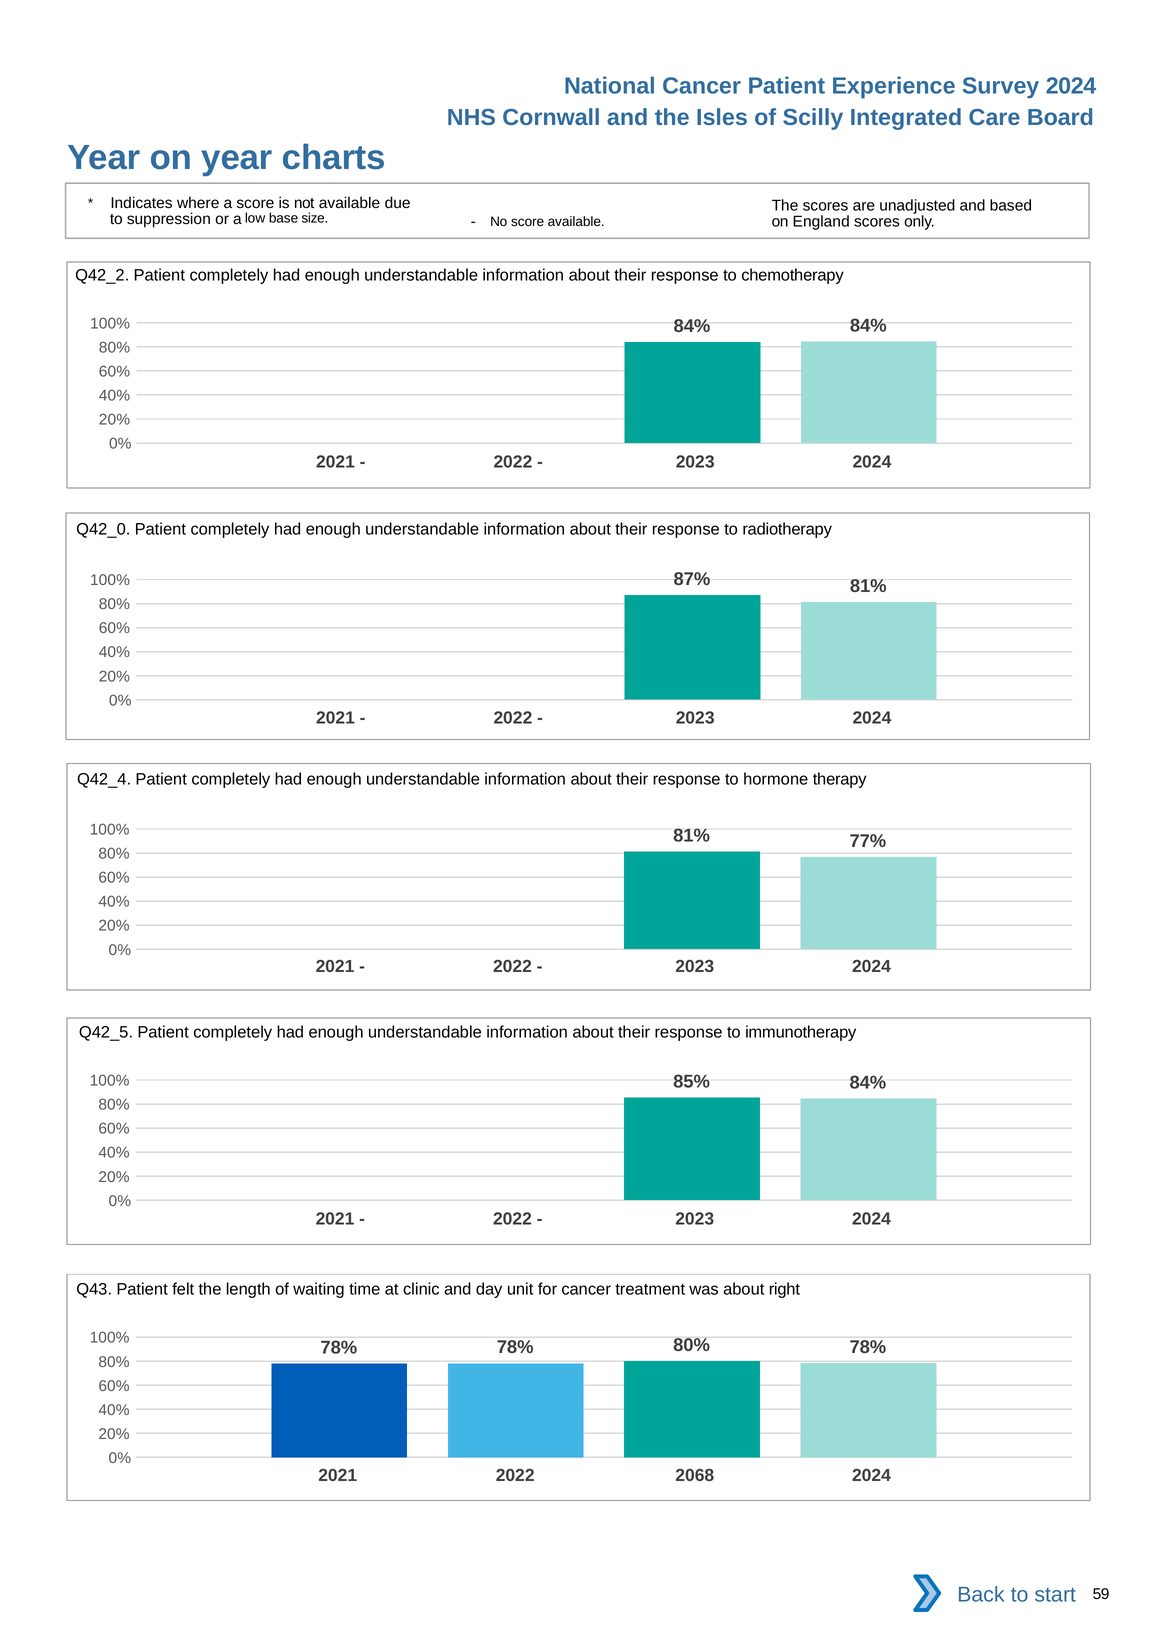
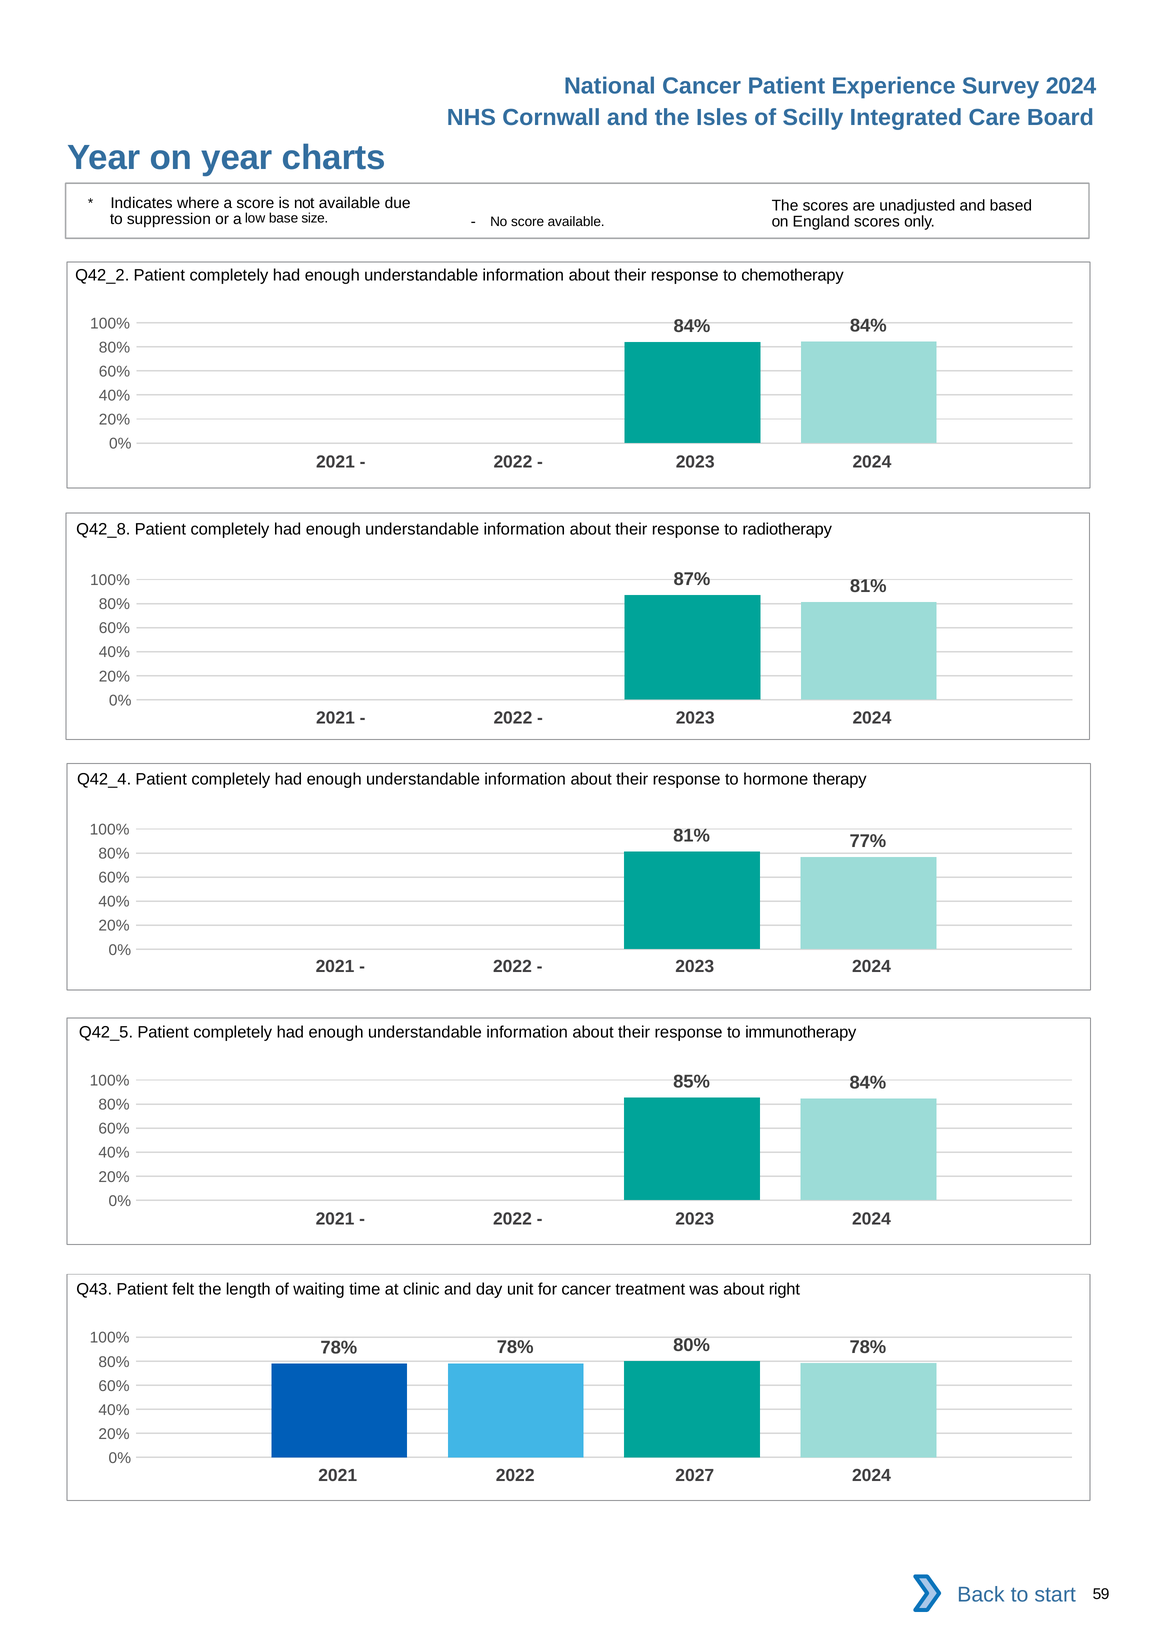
Q42_0: Q42_0 -> Q42_8
2068: 2068 -> 2027
